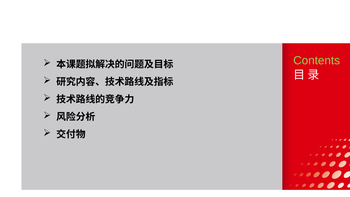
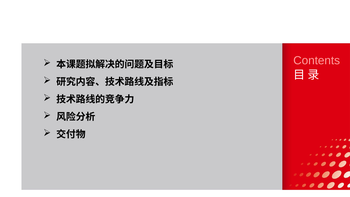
Contents colour: light green -> pink
